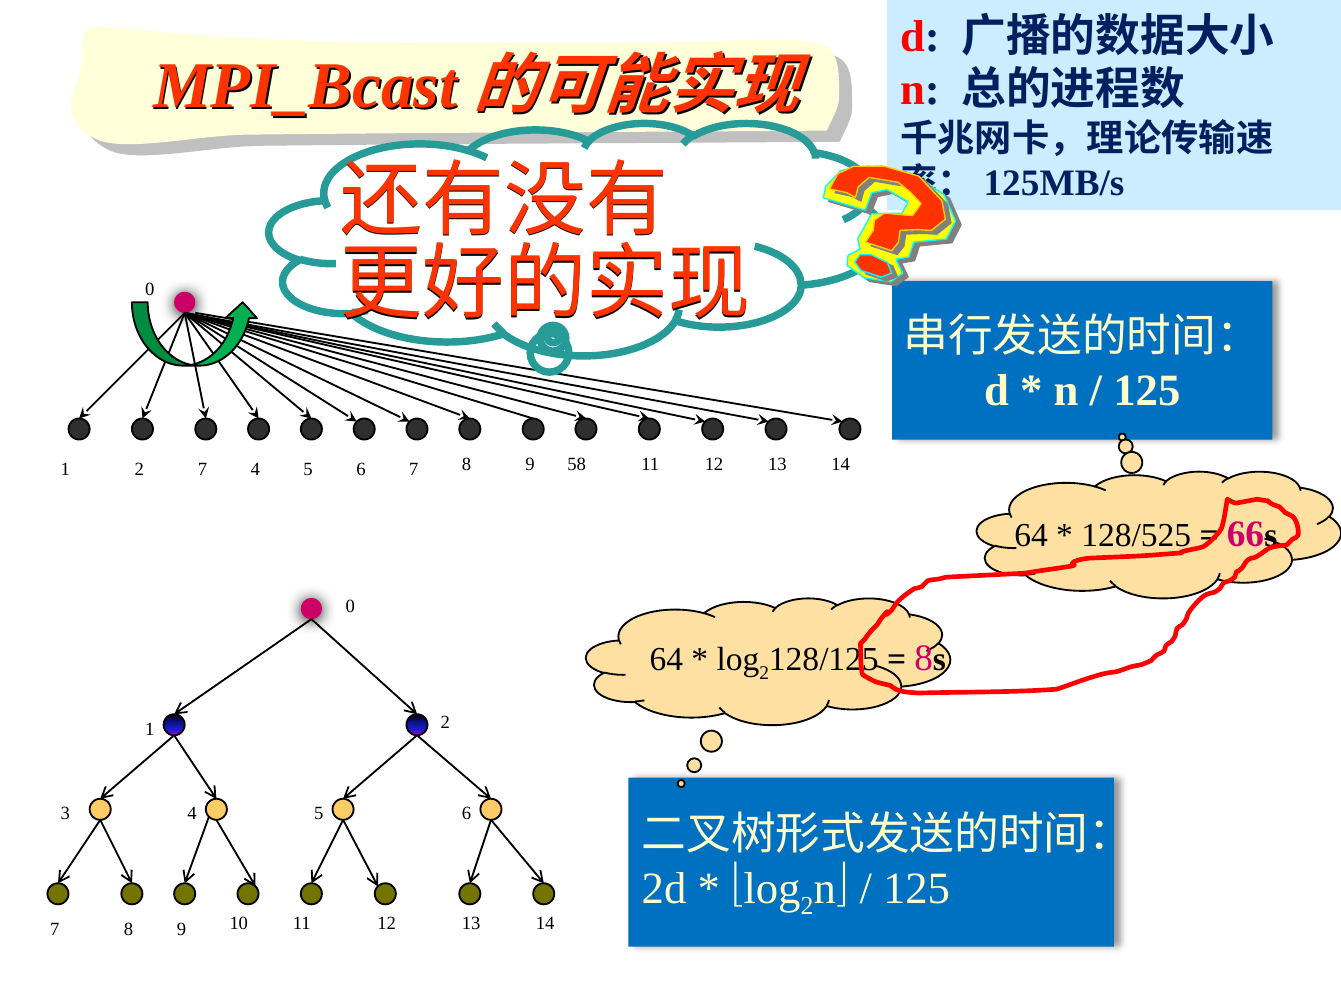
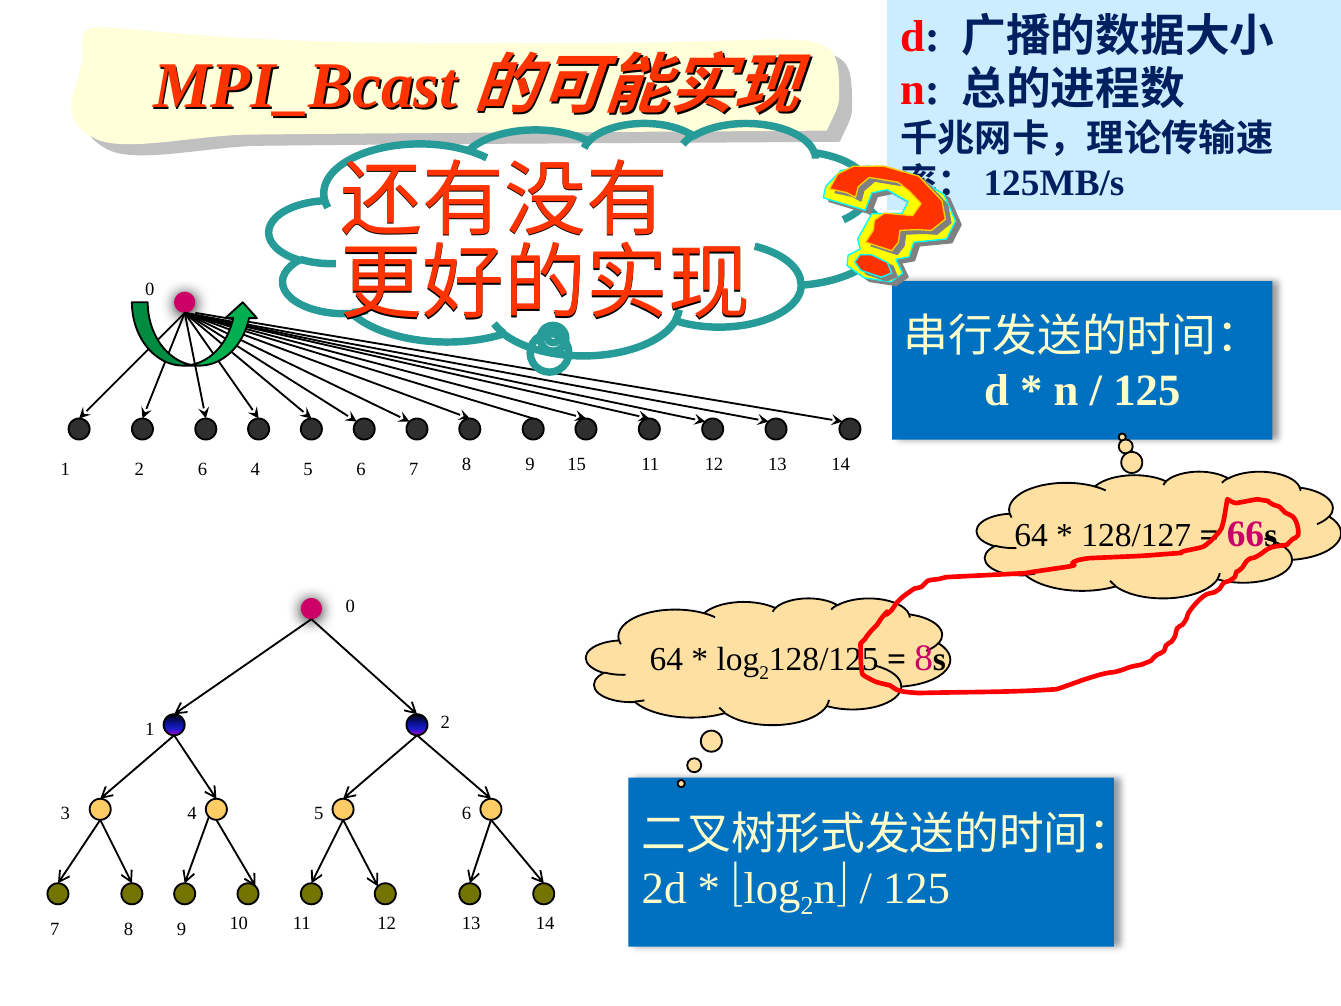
7 at (203, 469): 7 -> 6
58: 58 -> 15
128/525: 128/525 -> 128/127
